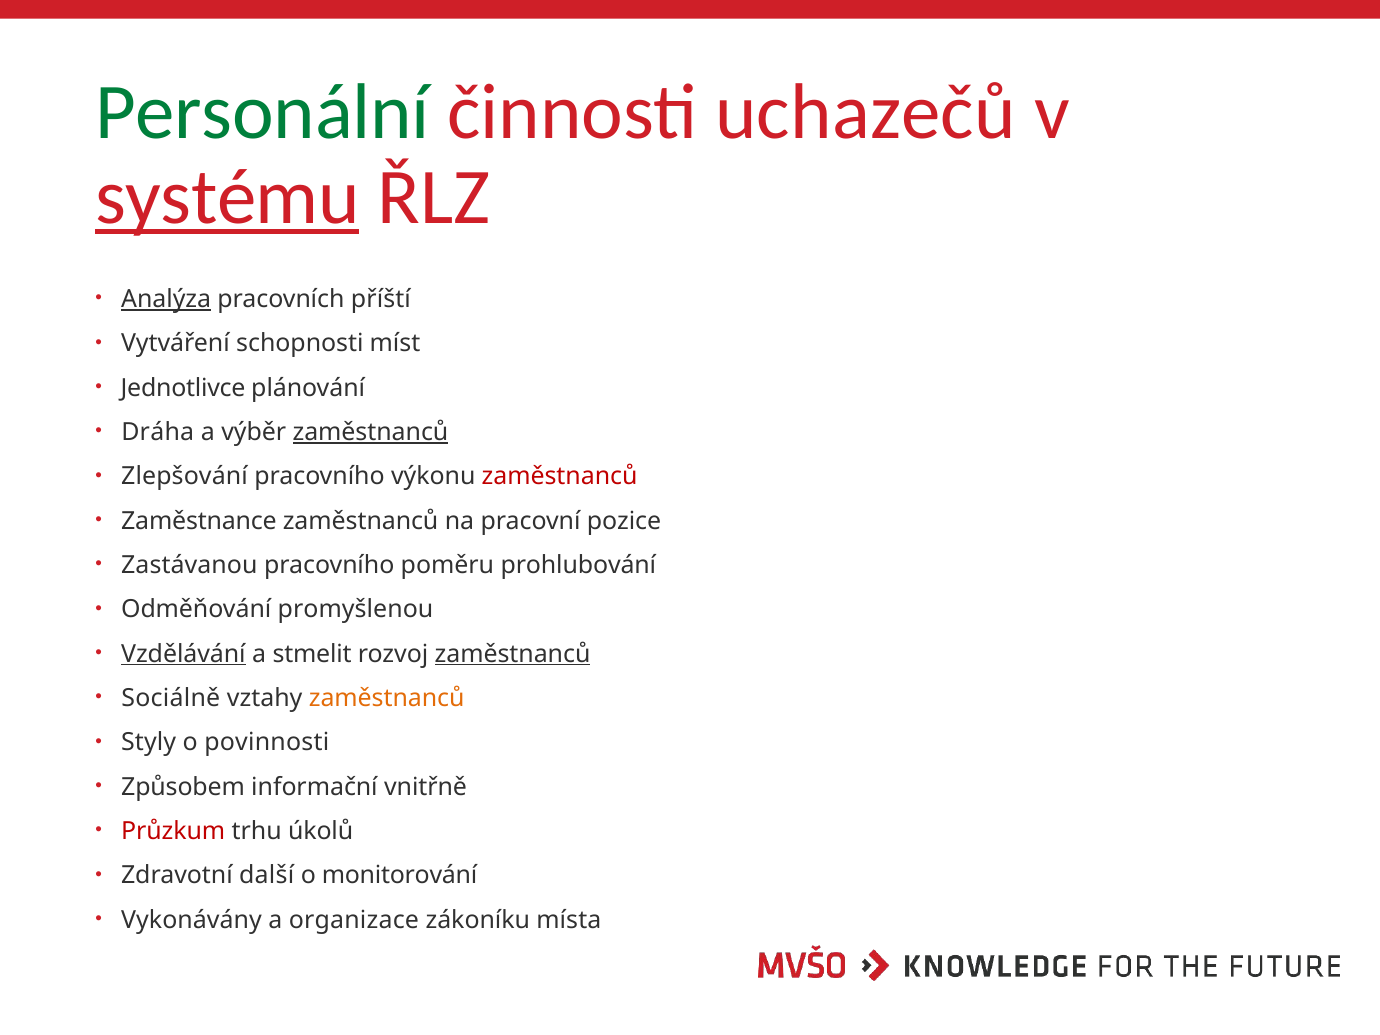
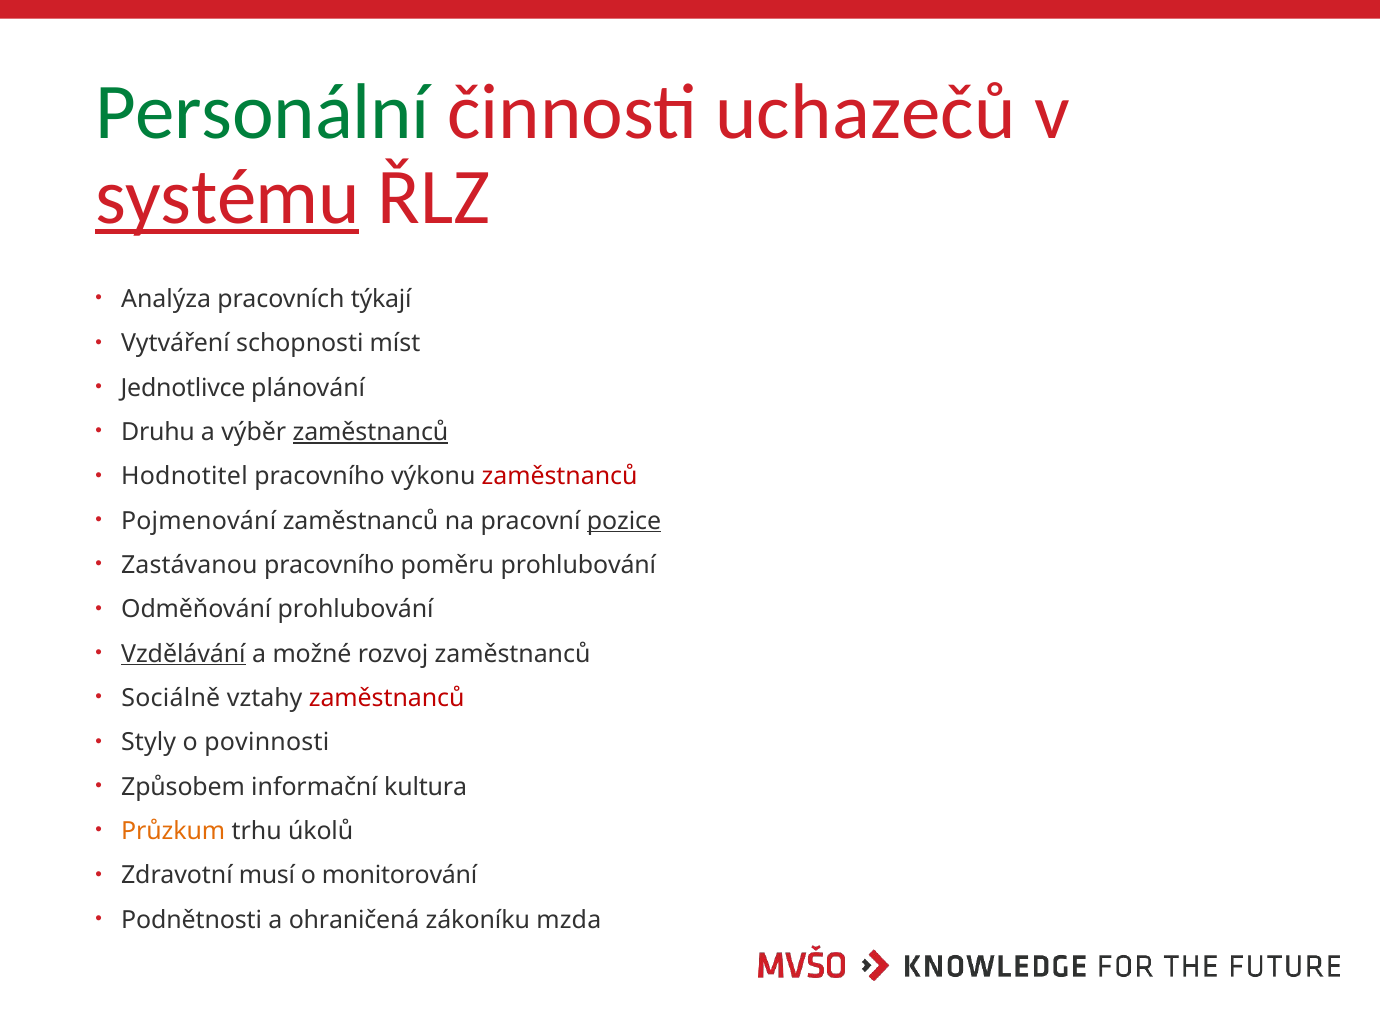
Analýza underline: present -> none
příští: příští -> týkají
Dráha: Dráha -> Druhu
Zlepšování: Zlepšování -> Hodnotitel
Zaměstnance: Zaměstnance -> Pojmenování
pozice underline: none -> present
Odměňování promyšlenou: promyšlenou -> prohlubování
stmelit: stmelit -> možné
zaměstnanců at (513, 654) underline: present -> none
zaměstnanců at (387, 698) colour: orange -> red
vnitřně: vnitřně -> kultura
Průzkum colour: red -> orange
další: další -> musí
Vykonávány: Vykonávány -> Podnětnosti
organizace: organizace -> ohraničená
místa: místa -> mzda
